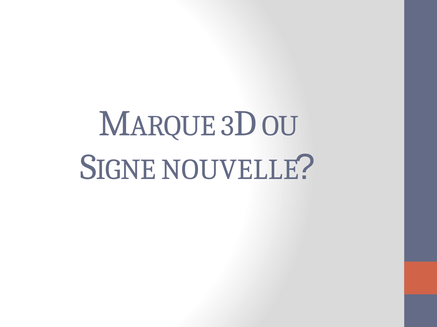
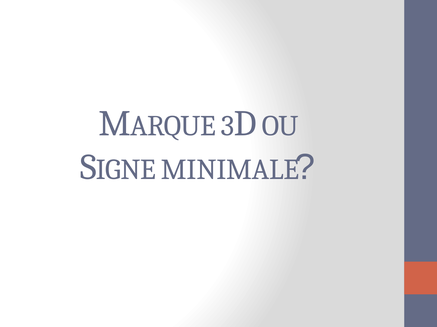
NOUVELLE: NOUVELLE -> MINIMALE
